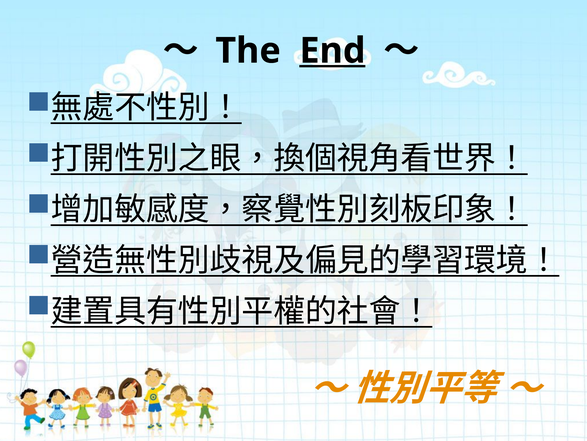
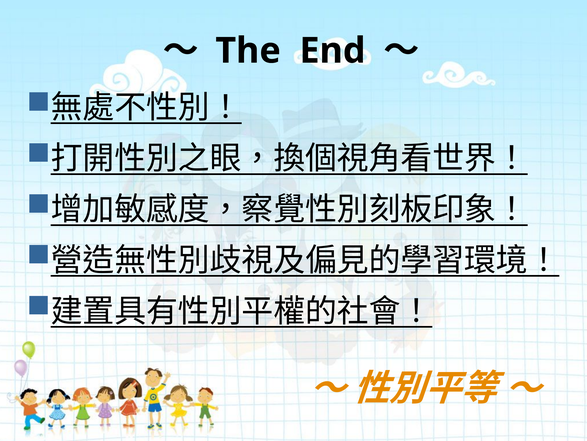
End underline: present -> none
